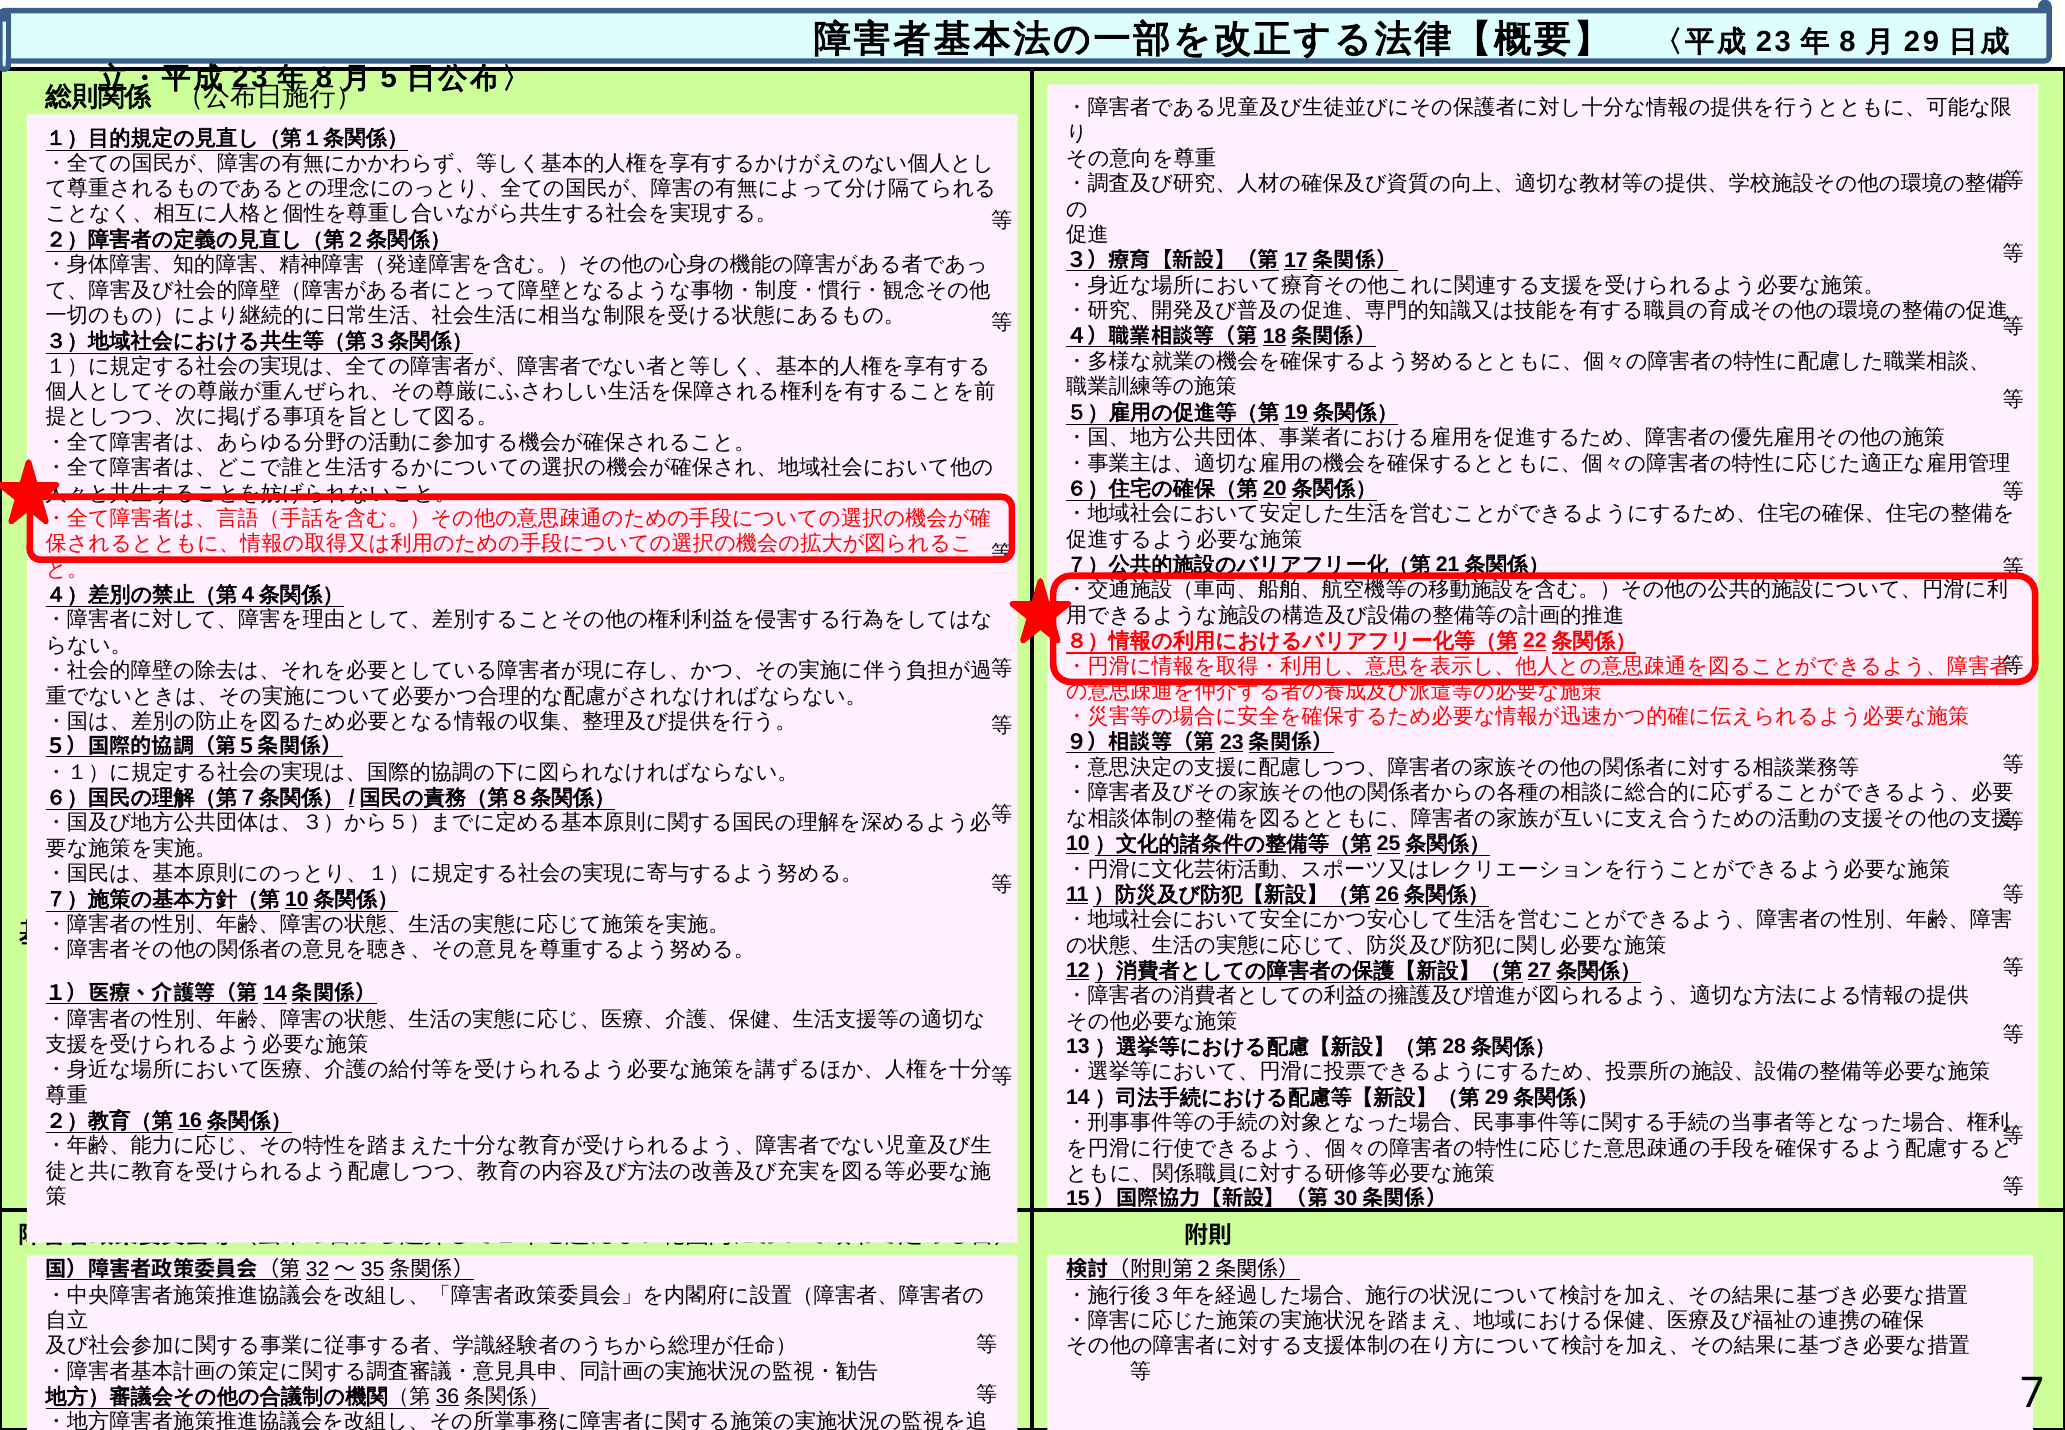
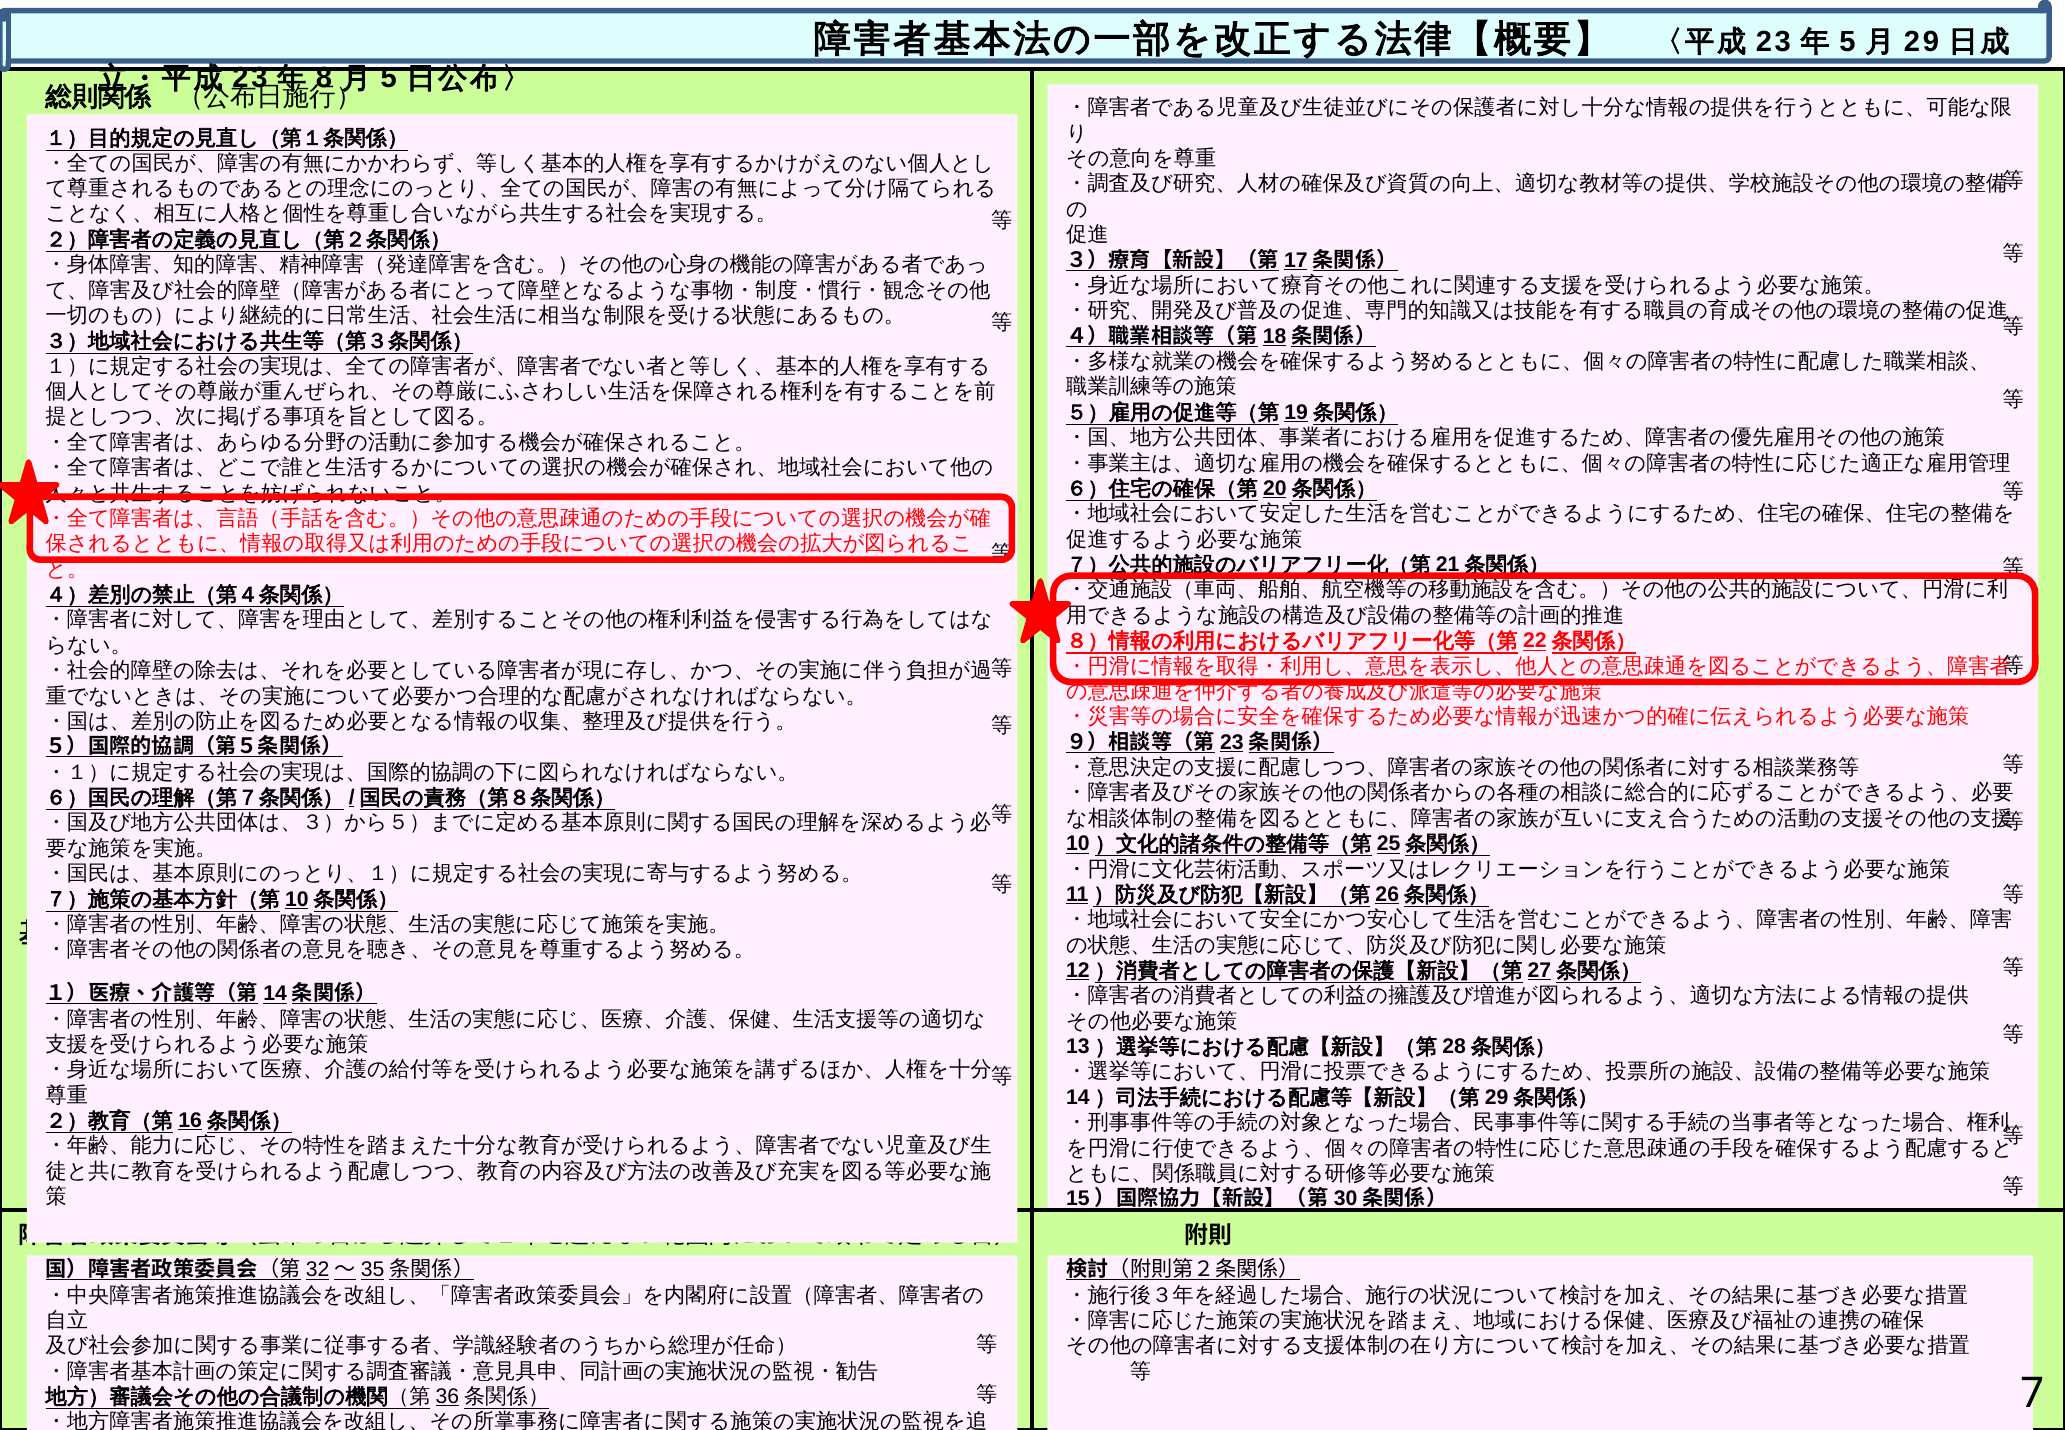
8 at (1847, 41): 8 -> 5
